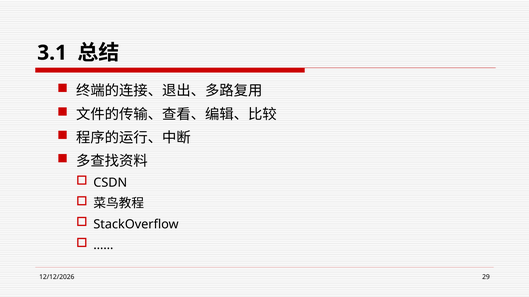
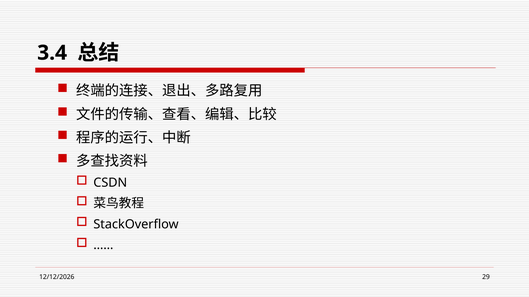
3.1: 3.1 -> 3.4
